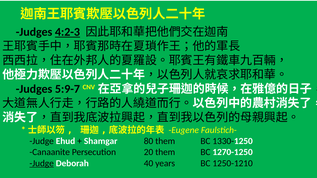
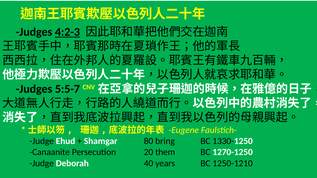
5:9-7: 5:9-7 -> 5:5-7
80 them: them -> bring
Judge at (42, 164) underline: present -> none
